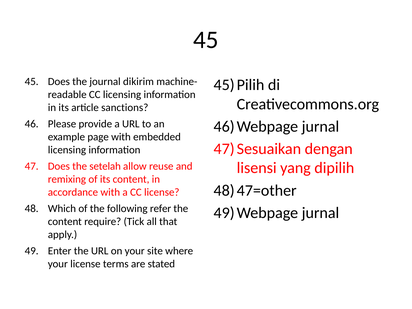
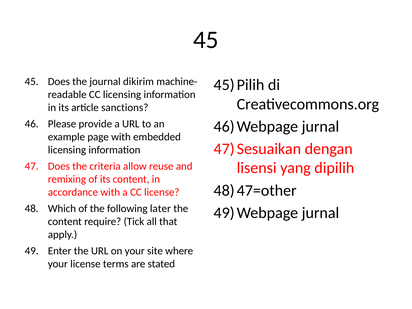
setelah: setelah -> criteria
refer: refer -> later
